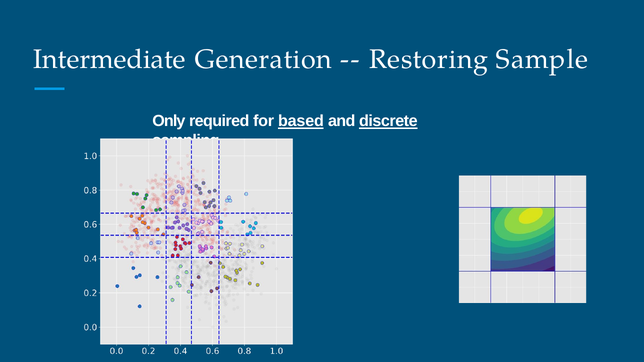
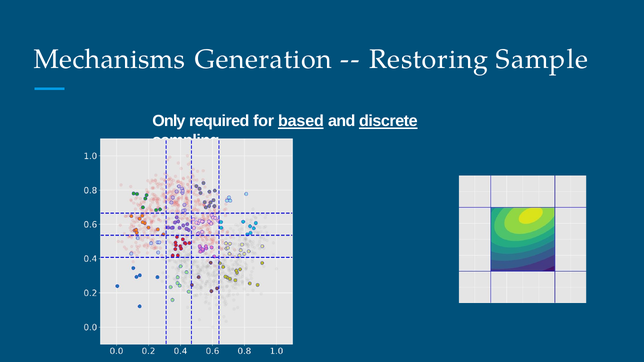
Intermediate: Intermediate -> Mechanisms
